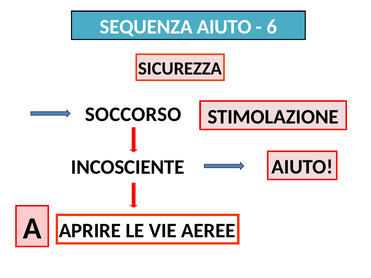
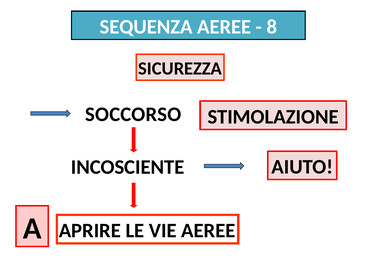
SEQUENZA AIUTO: AIUTO -> AEREE
6: 6 -> 8
